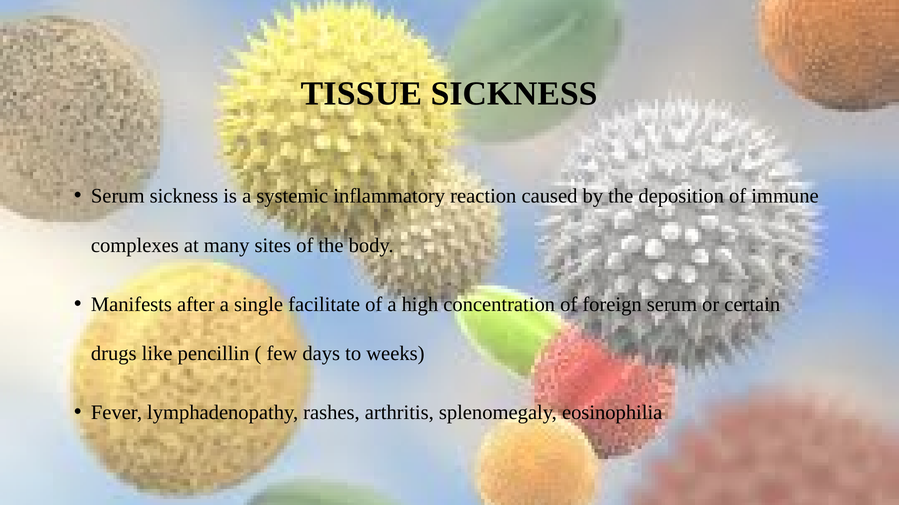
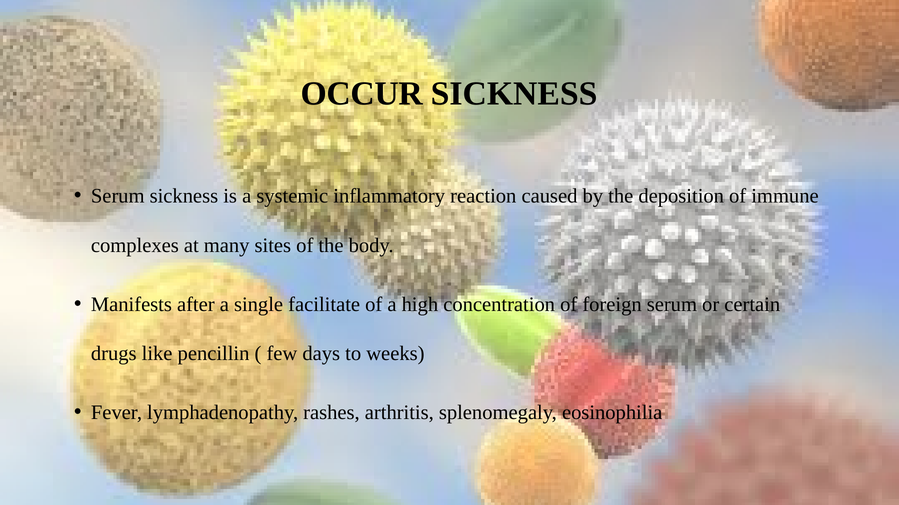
TISSUE: TISSUE -> OCCUR
